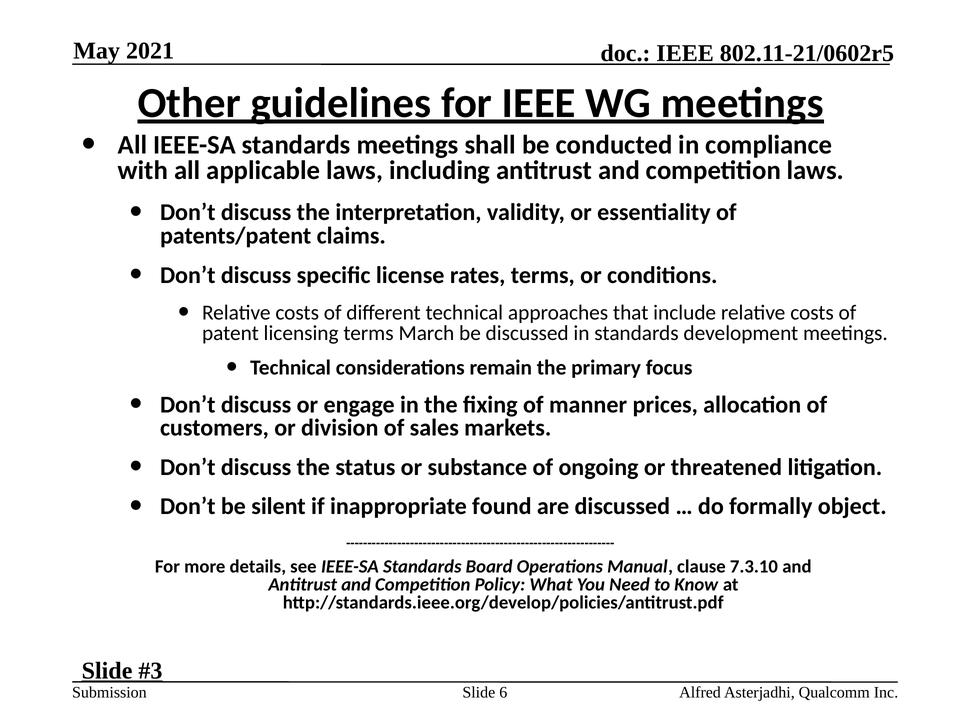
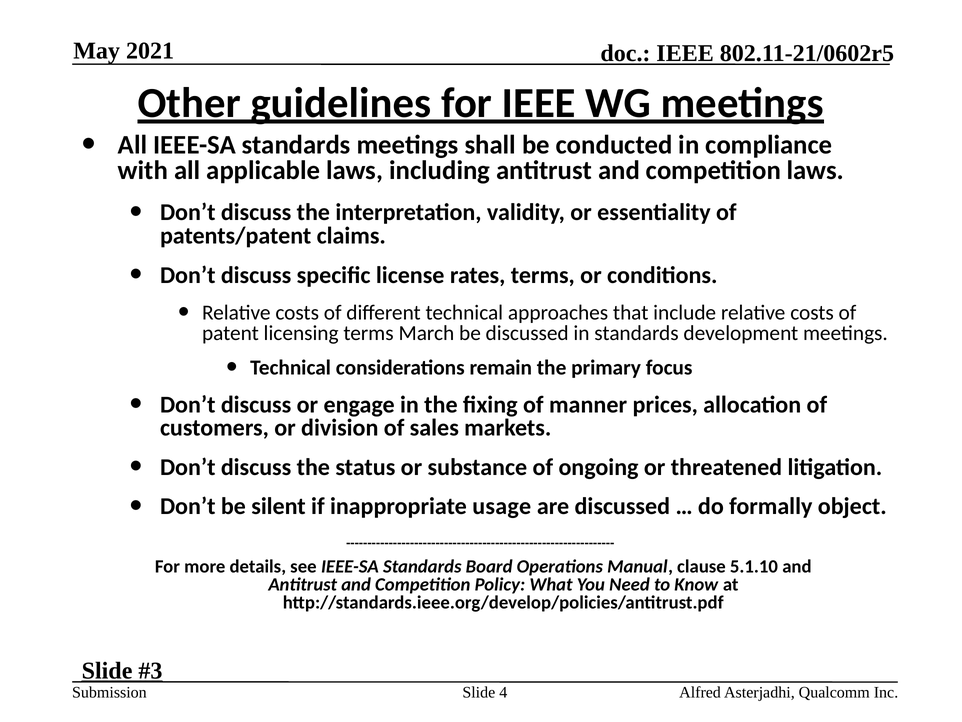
found: found -> usage
7.3.10: 7.3.10 -> 5.1.10
6: 6 -> 4
